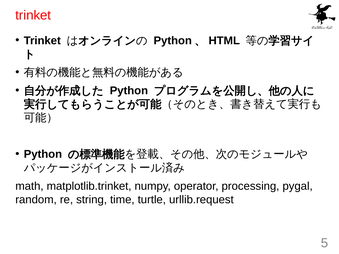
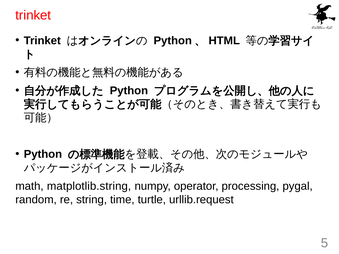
matplotlib.trinket: matplotlib.trinket -> matplotlib.string
